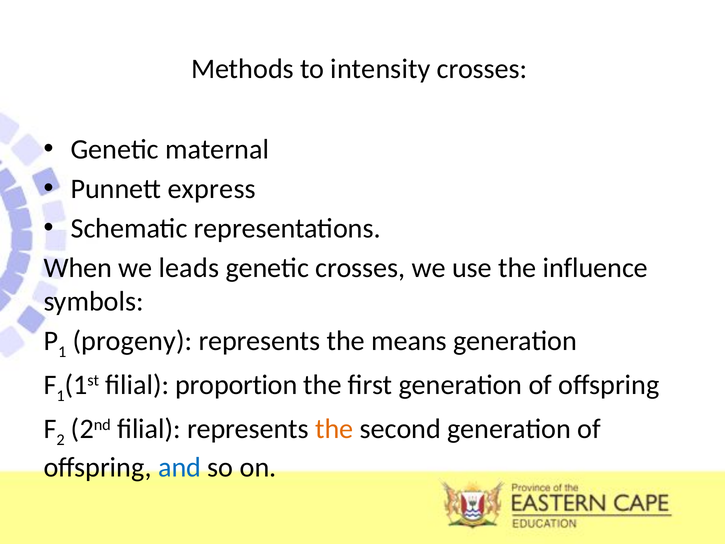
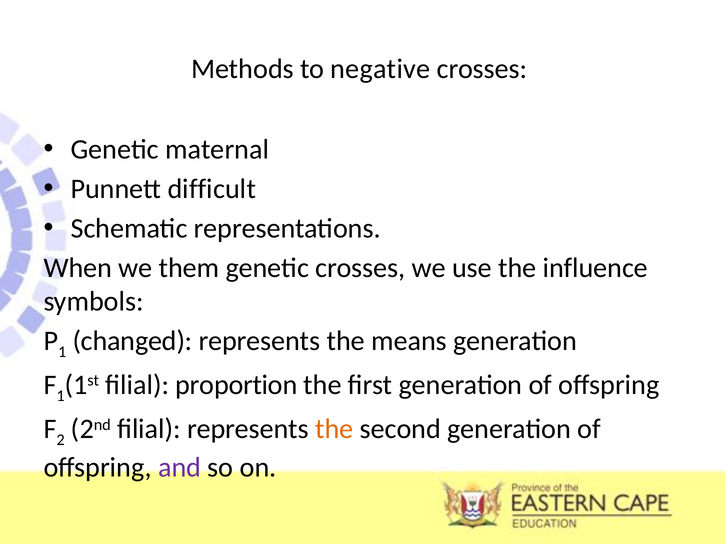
intensity: intensity -> negative
express: express -> difficult
leads: leads -> them
progeny: progeny -> changed
and colour: blue -> purple
